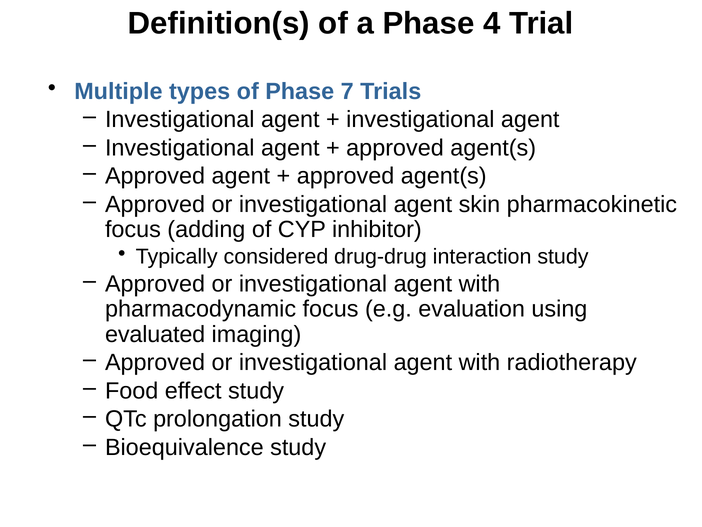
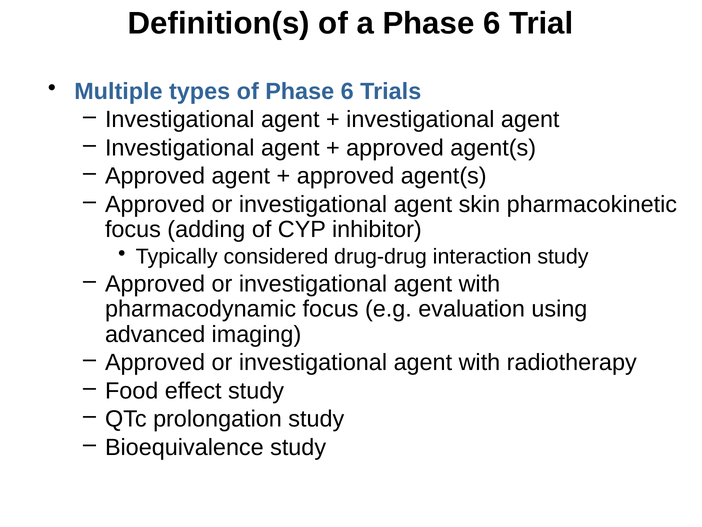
a Phase 4: 4 -> 6
of Phase 7: 7 -> 6
evaluated: evaluated -> advanced
